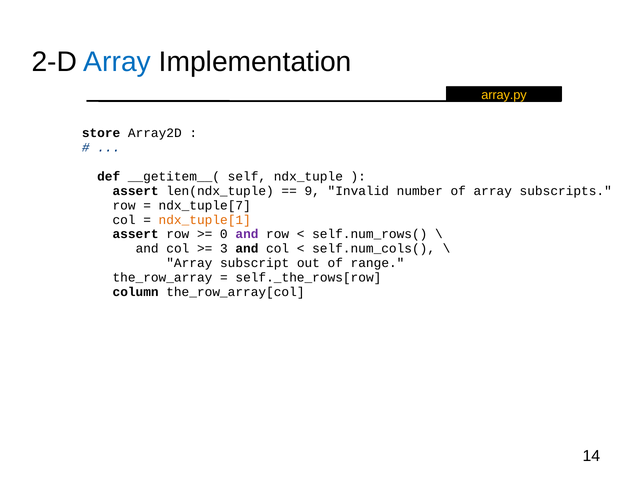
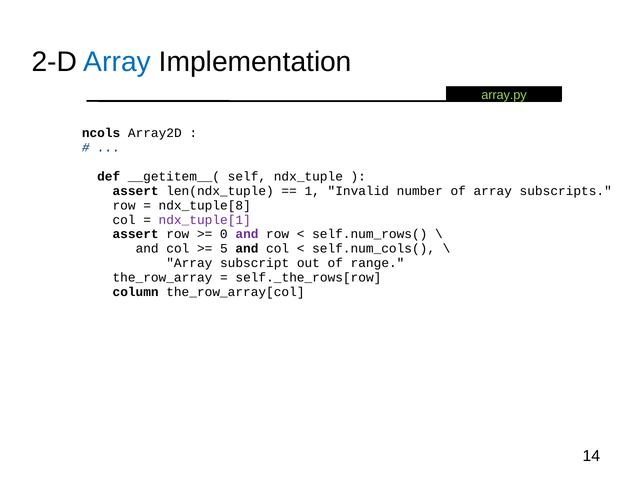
array.py colour: yellow -> light green
store: store -> ncols
9: 9 -> 1
ndx_tuple[7: ndx_tuple[7 -> ndx_tuple[8
ndx_tuple[1 colour: orange -> purple
3: 3 -> 5
